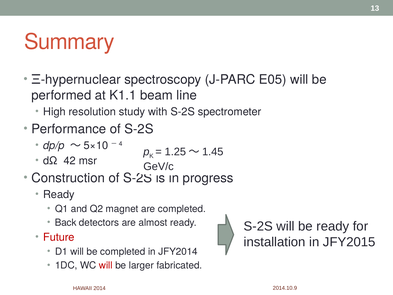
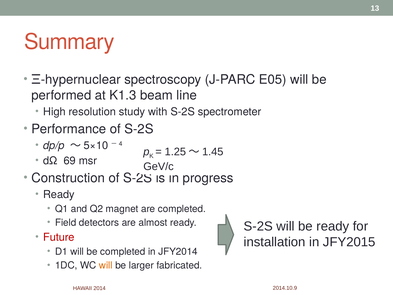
K1.1: K1.1 -> K1.3
42: 42 -> 69
Back: Back -> Field
will at (106, 265) colour: red -> orange
